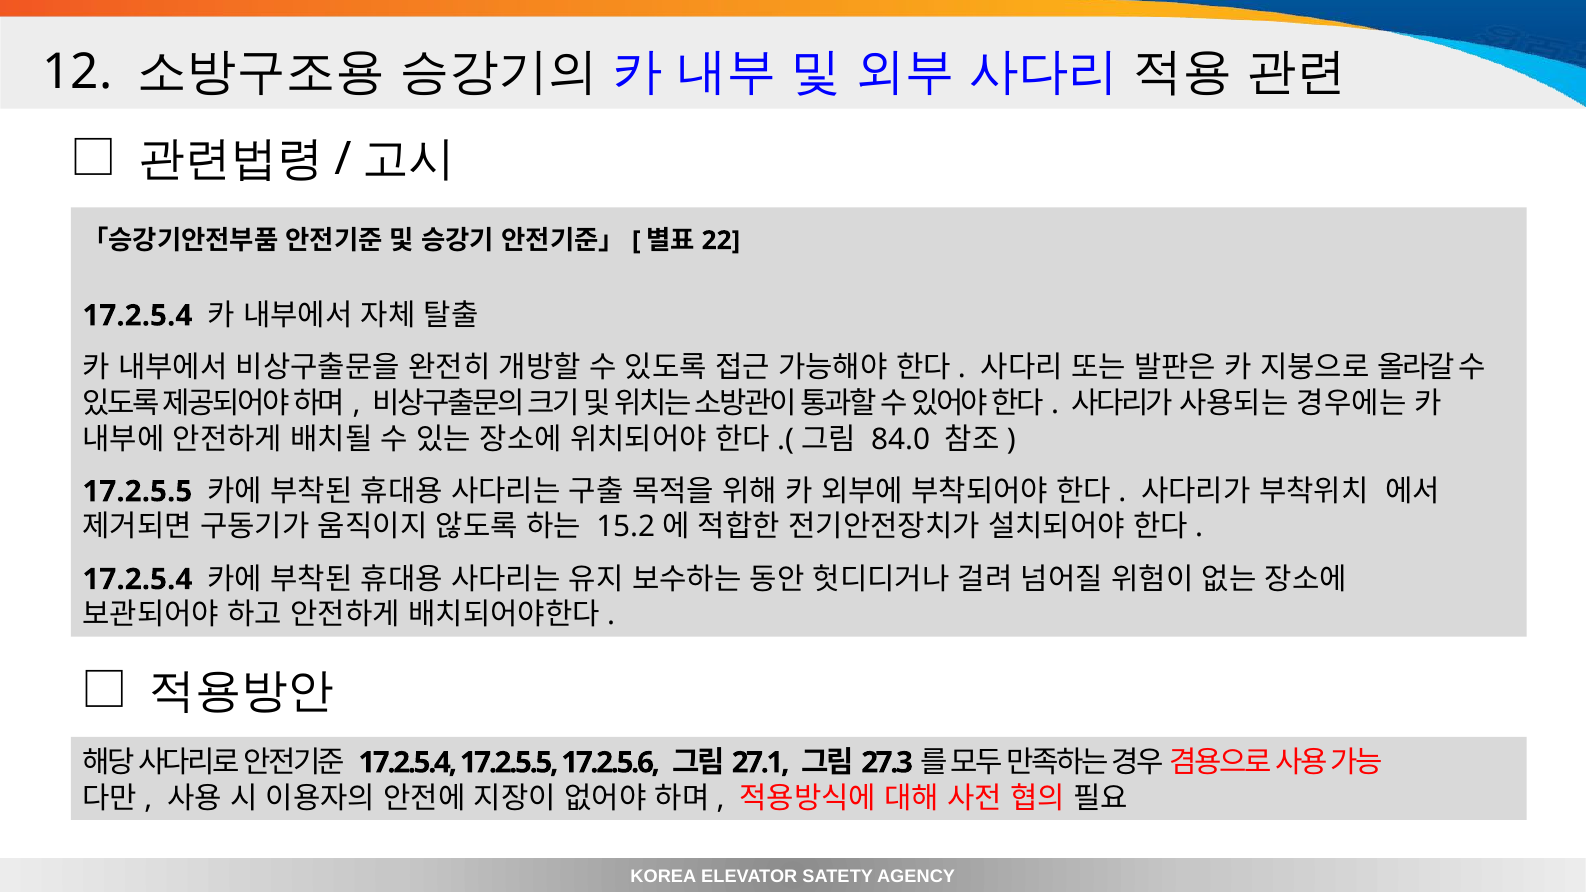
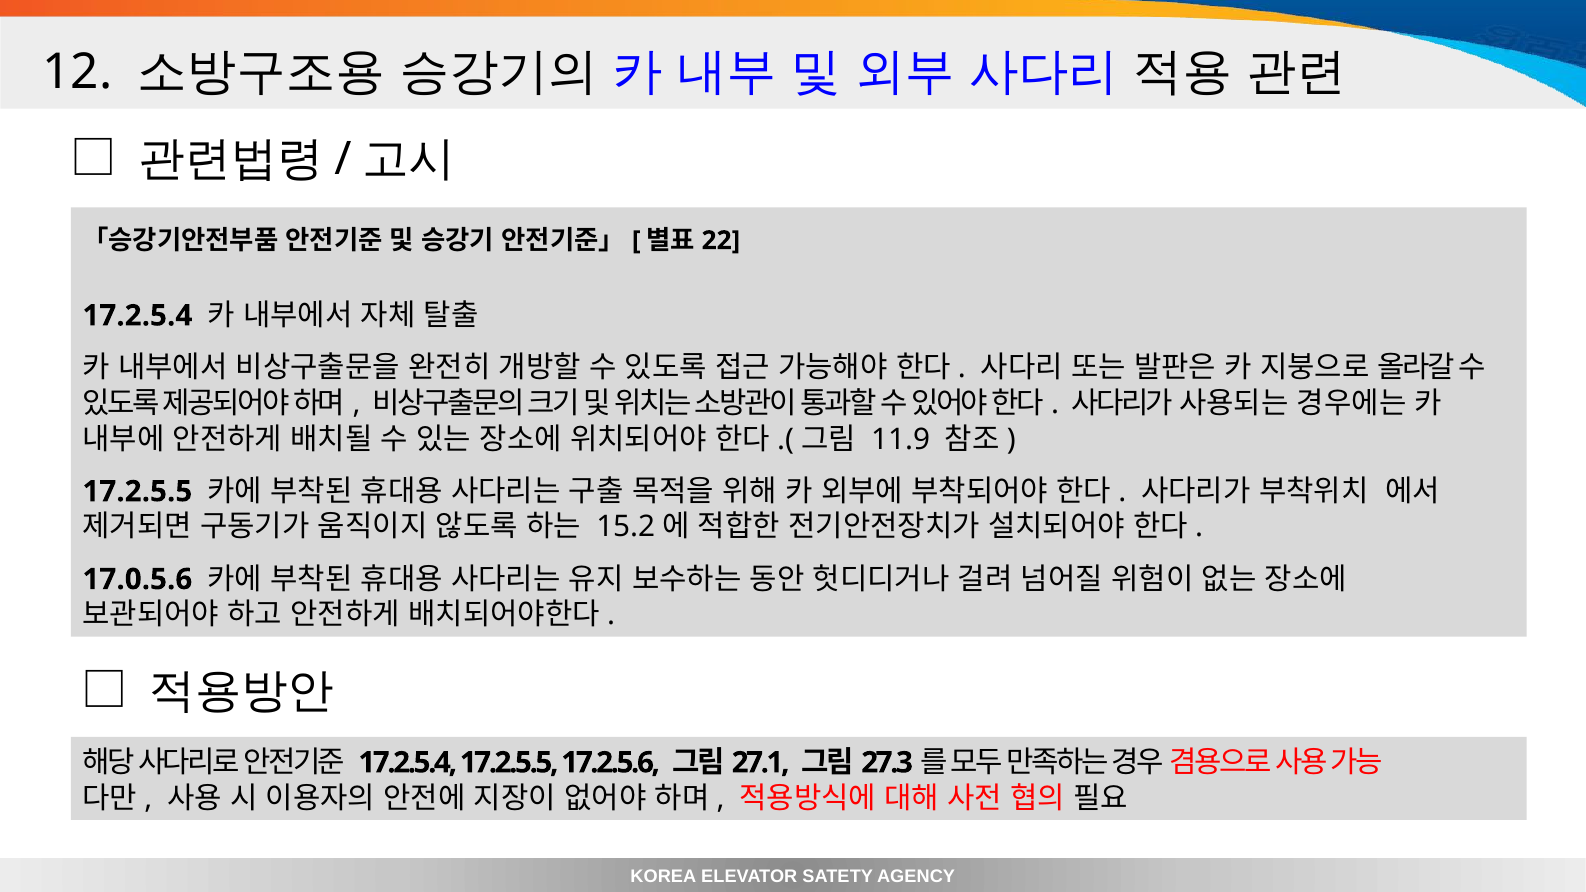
84.0: 84.0 -> 11.9
17.2.5.4 at (137, 579): 17.2.5.4 -> 17.0.5.6
